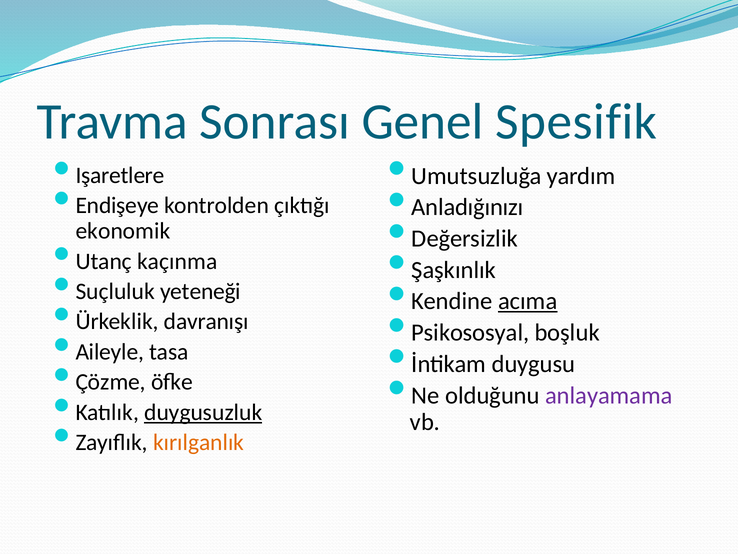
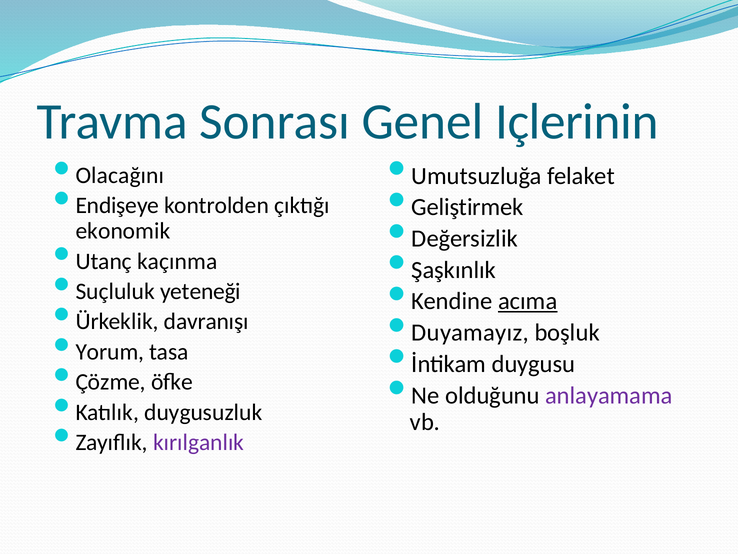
Spesifik: Spesifik -> Içlerinin
yardım: yardım -> felaket
Işaretlere: Işaretlere -> Olacağını
Anladığınızı: Anladığınızı -> Geliştirmek
Psikososyal: Psikososyal -> Duyamayız
Aileyle: Aileyle -> Yorum
duygusuzluk underline: present -> none
kırılganlık colour: orange -> purple
